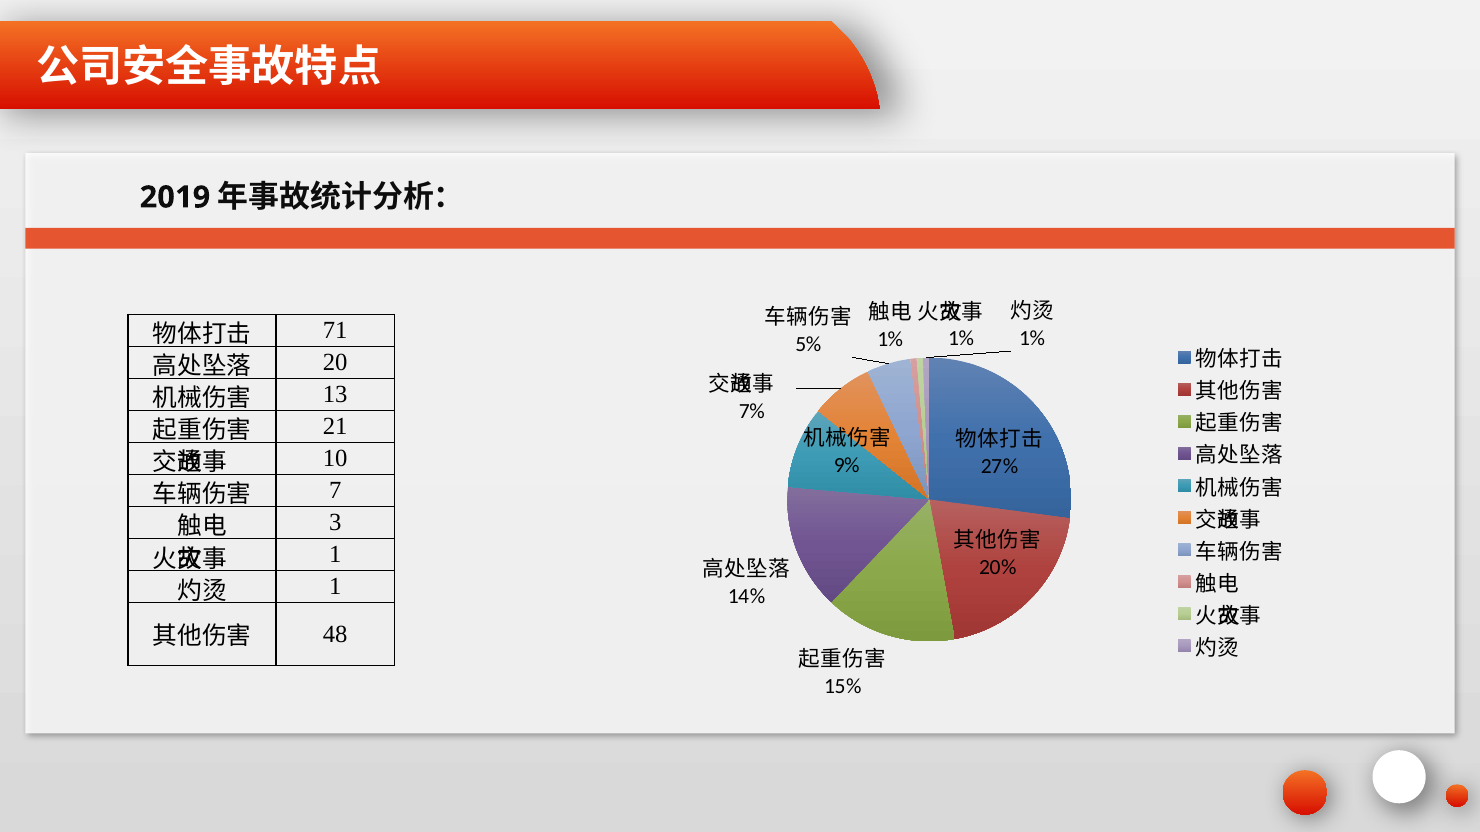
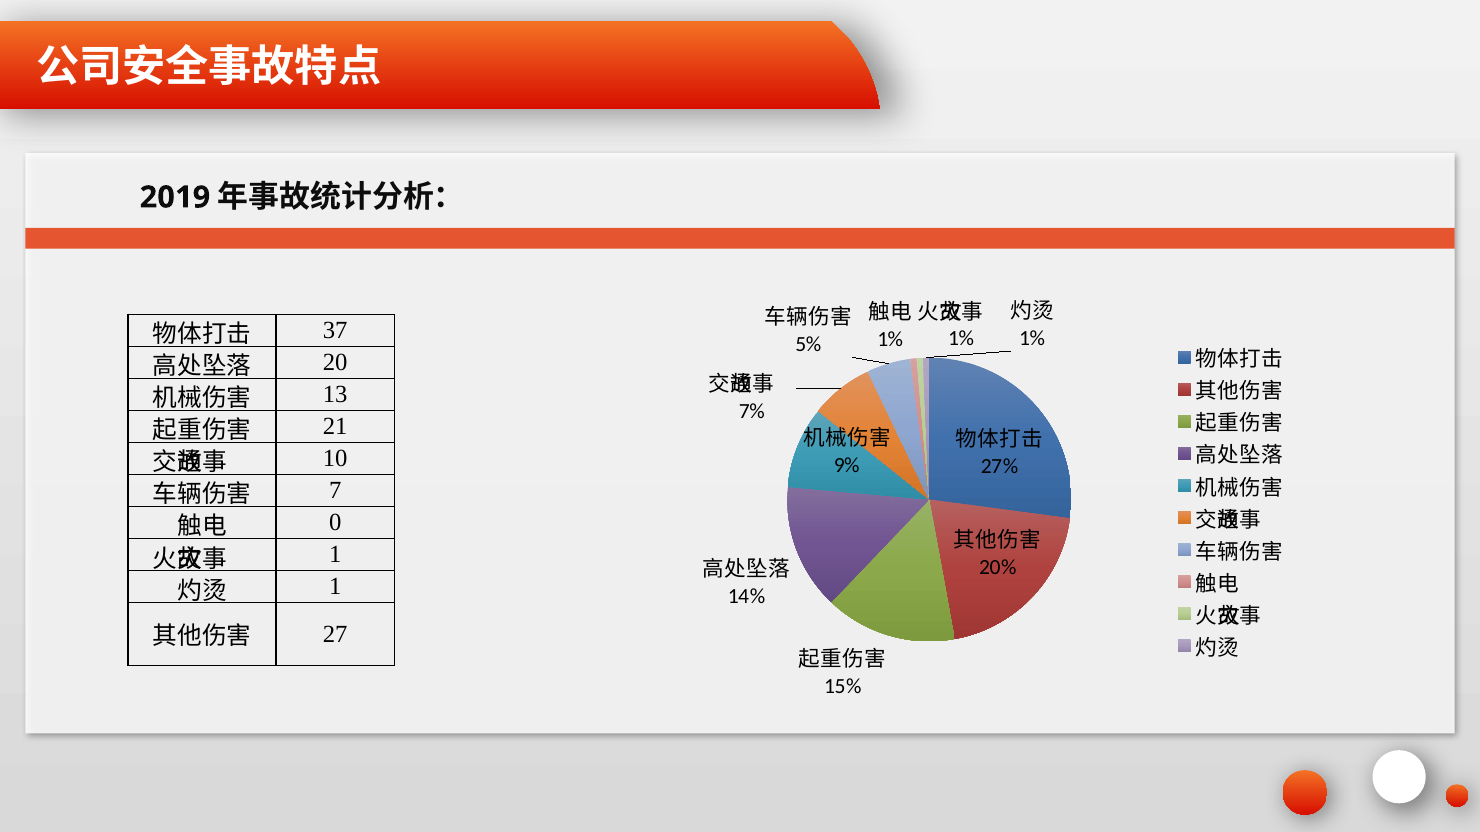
71: 71 -> 37
3: 3 -> 0
48: 48 -> 27
